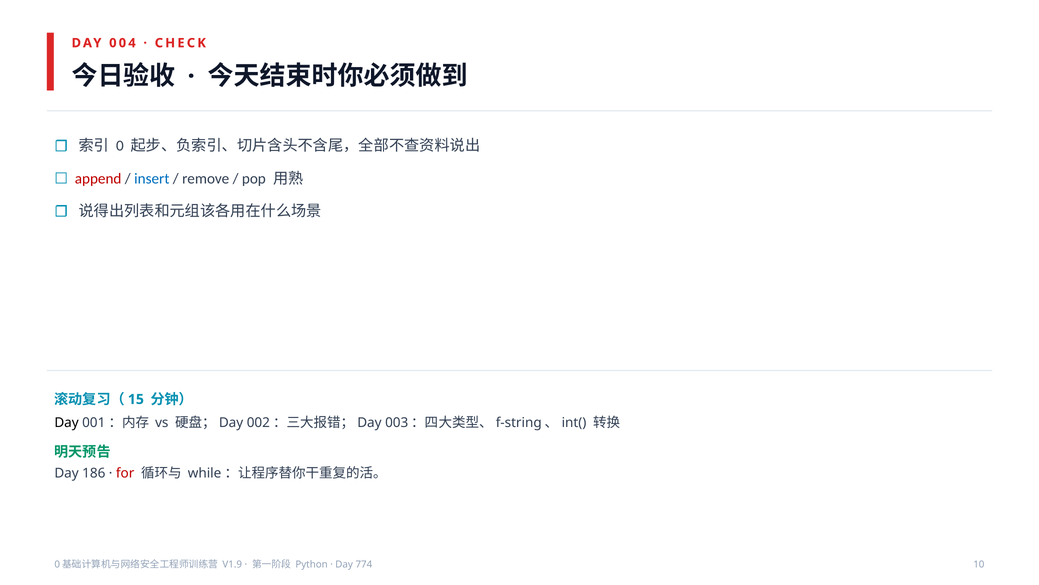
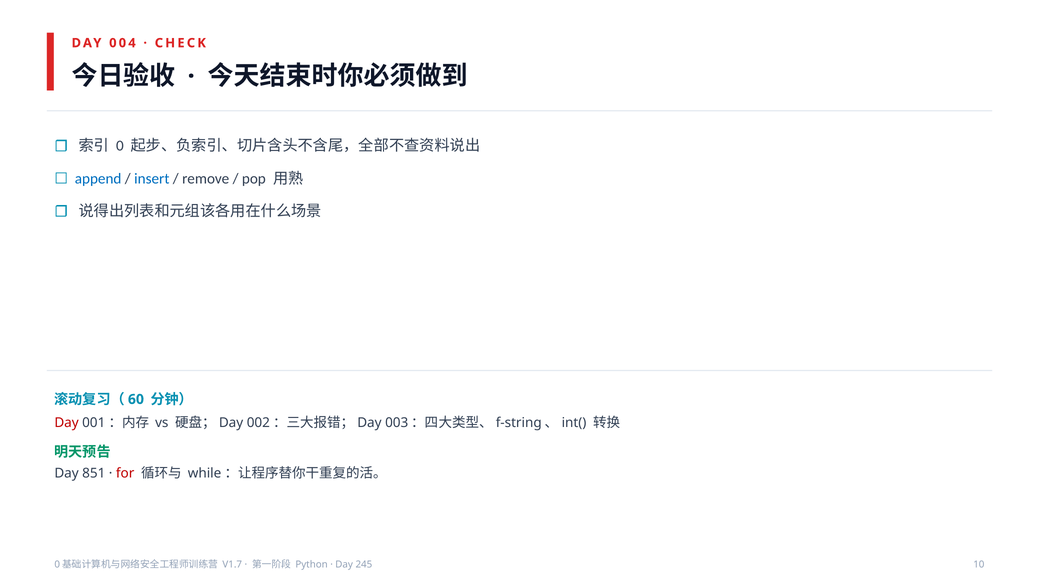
append colour: red -> blue
15: 15 -> 60
Day at (67, 422) colour: black -> red
186: 186 -> 851
V1.9: V1.9 -> V1.7
774: 774 -> 245
